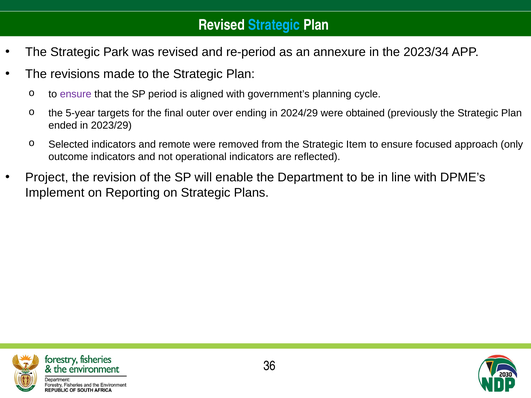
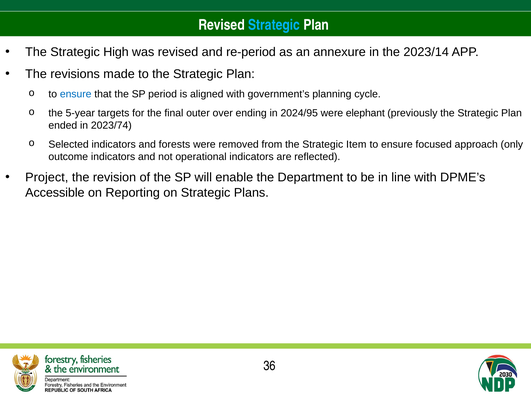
Park: Park -> High
2023/34: 2023/34 -> 2023/14
ensure at (76, 94) colour: purple -> blue
2024/29: 2024/29 -> 2024/95
obtained: obtained -> elephant
2023/29: 2023/29 -> 2023/74
remote: remote -> forests
Implement: Implement -> Accessible
